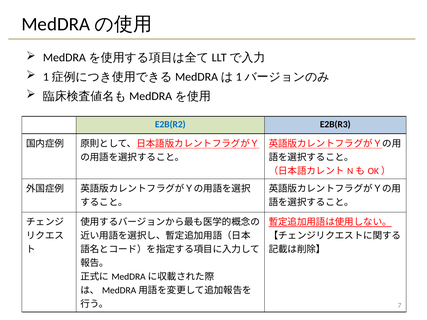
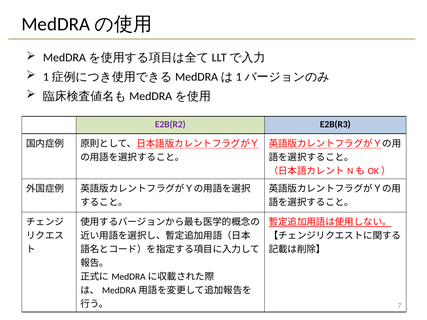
E2B(R2 colour: blue -> purple
